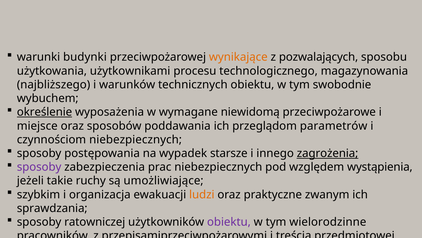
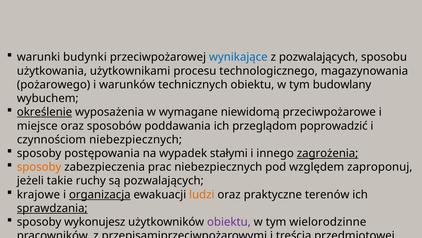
wynikające colour: orange -> blue
najbliższego: najbliższego -> pożarowego
swobodnie: swobodnie -> budowlany
parametrów: parametrów -> poprowadzić
wypadek starsze: starsze -> stałymi
sposoby at (39, 167) colour: purple -> orange
wystąpienia: wystąpienia -> zaproponuj
są umożliwiające: umożliwiające -> pozwalających
szybkim: szybkim -> krajowe
organizacja underline: none -> present
zwanym: zwanym -> terenów
sprawdzania underline: none -> present
ratowniczej: ratowniczej -> wykonujesz
